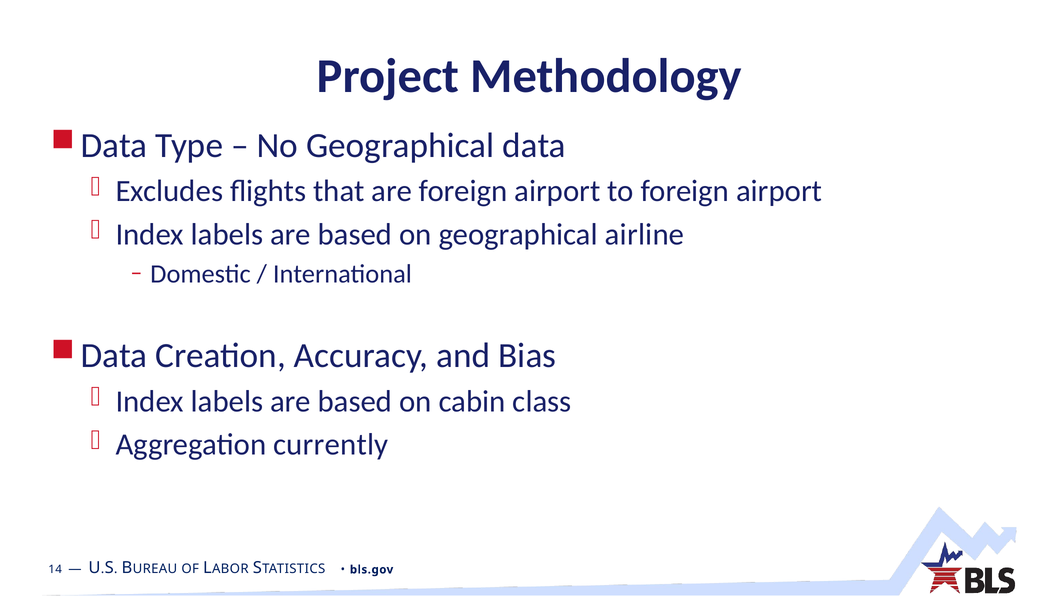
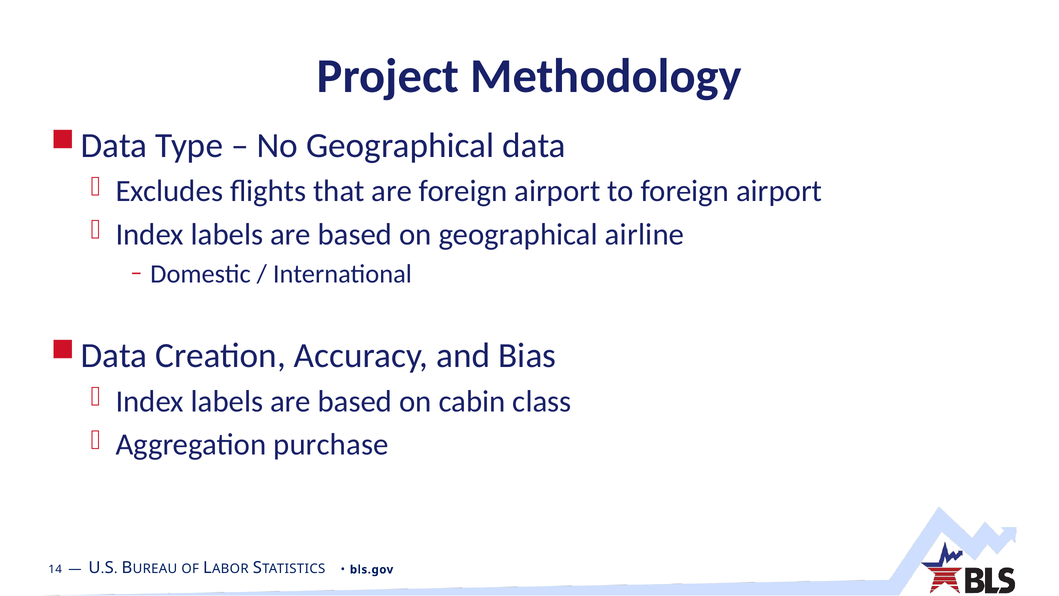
currently: currently -> purchase
